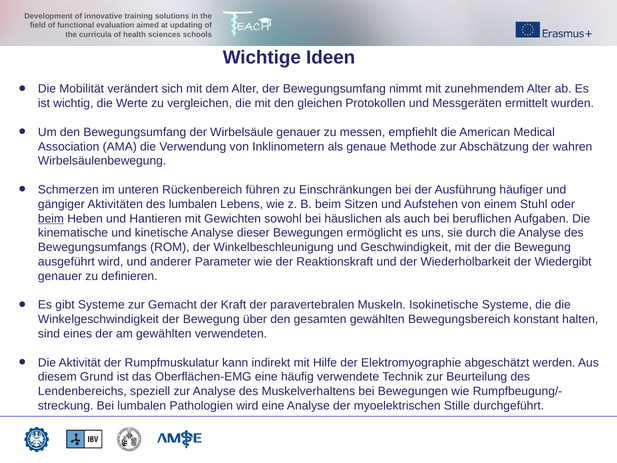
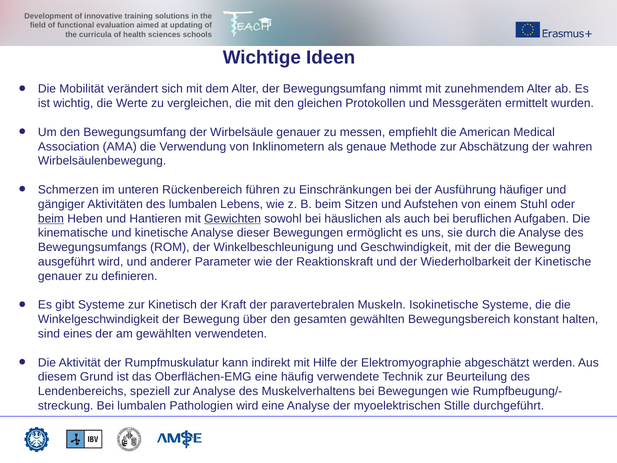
Gewichten underline: none -> present
der Wiedergibt: Wiedergibt -> Kinetische
Gemacht: Gemacht -> Kinetisch
